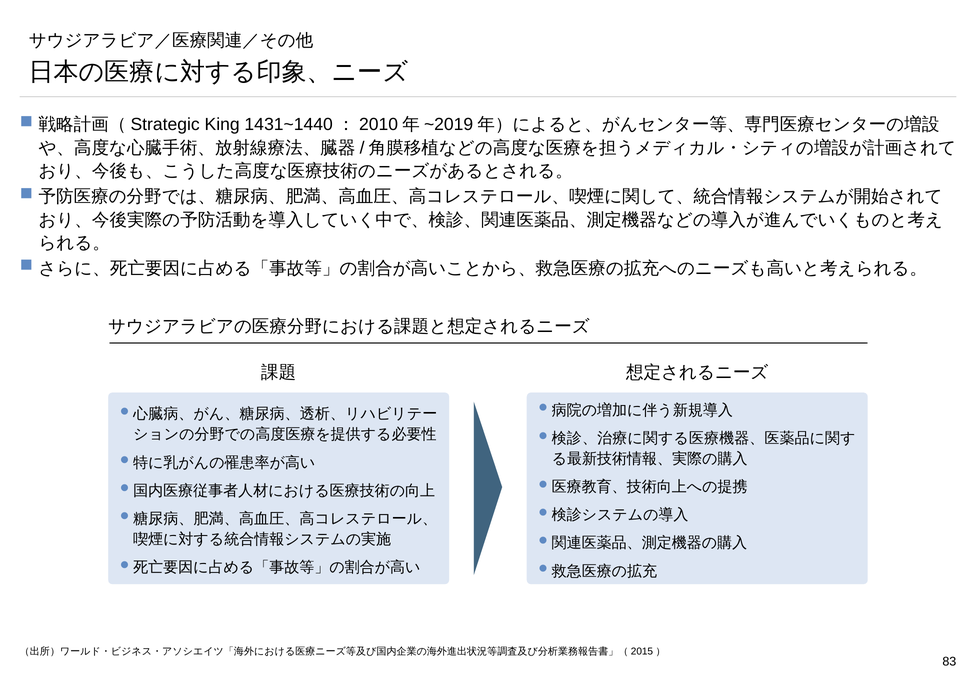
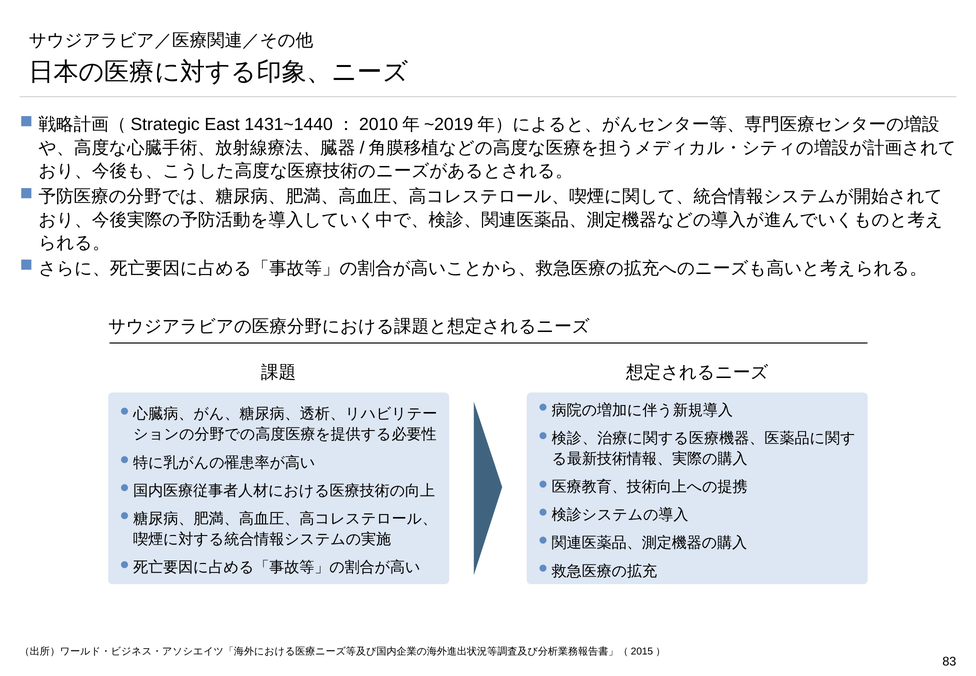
King: King -> East
